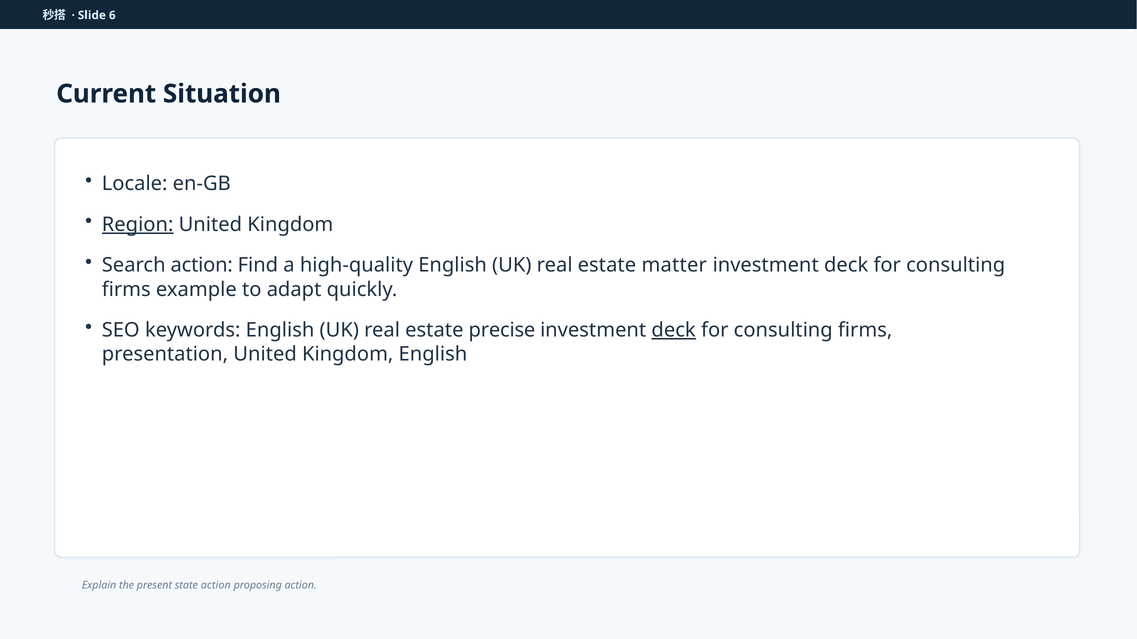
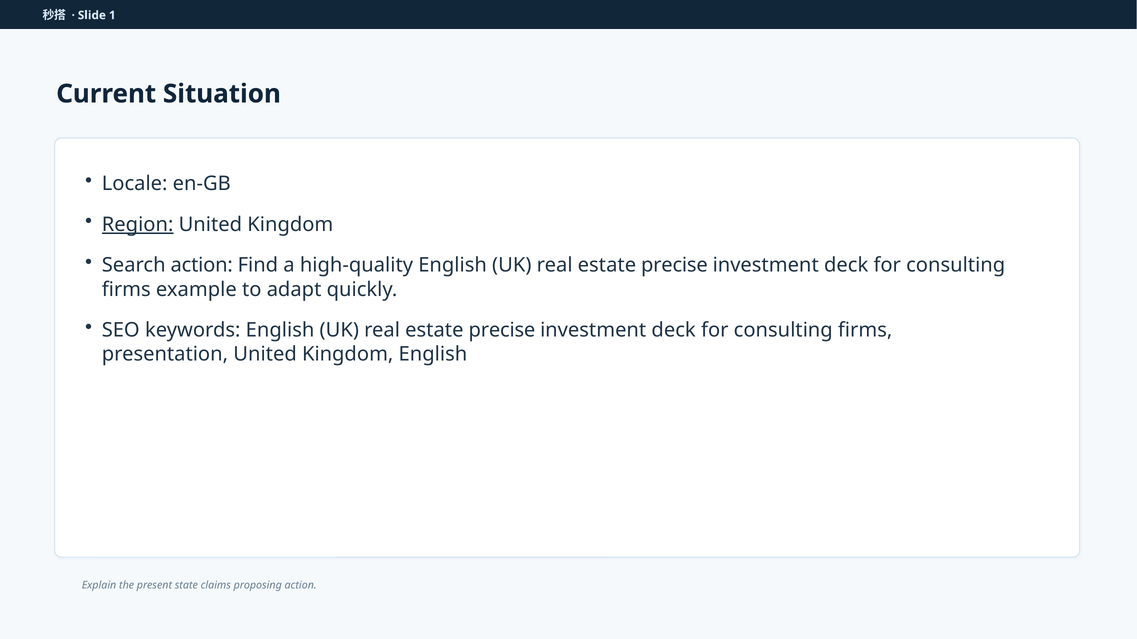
6: 6 -> 1
matter at (674, 266): matter -> precise
deck at (674, 330) underline: present -> none
state action: action -> claims
